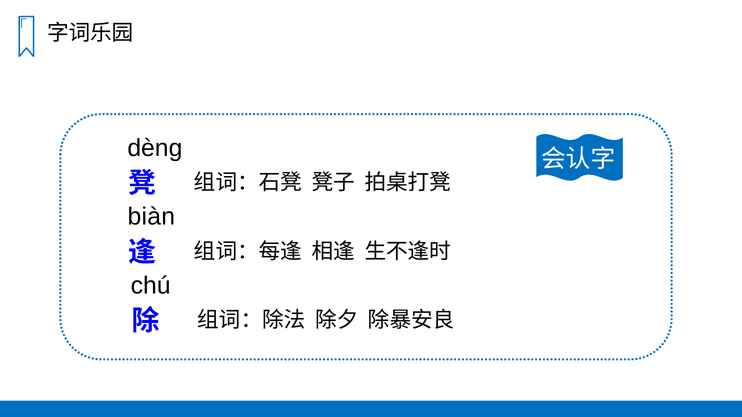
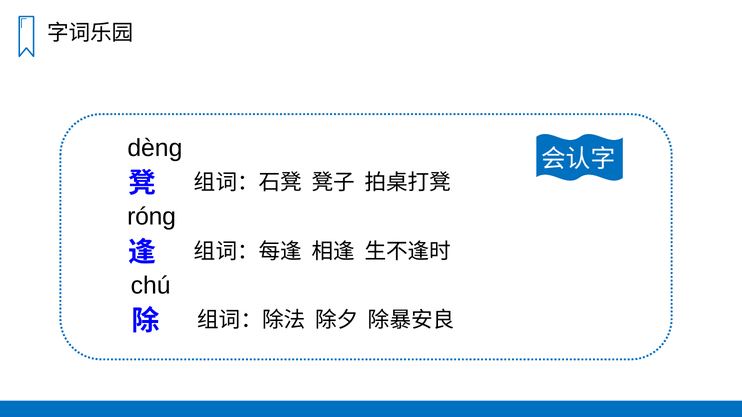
biàn: biàn -> róng
